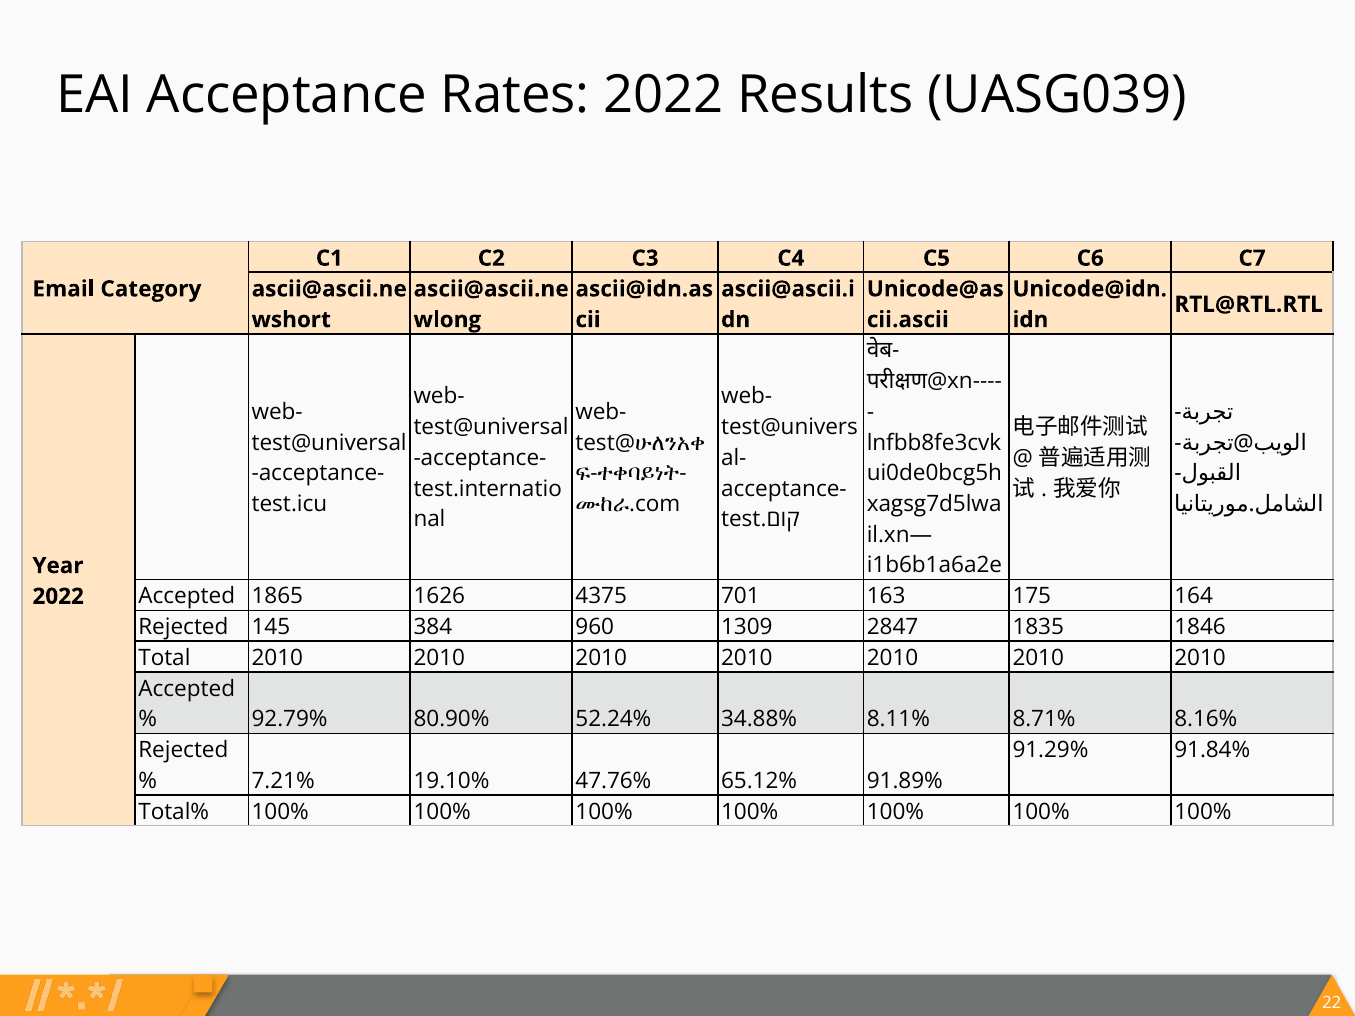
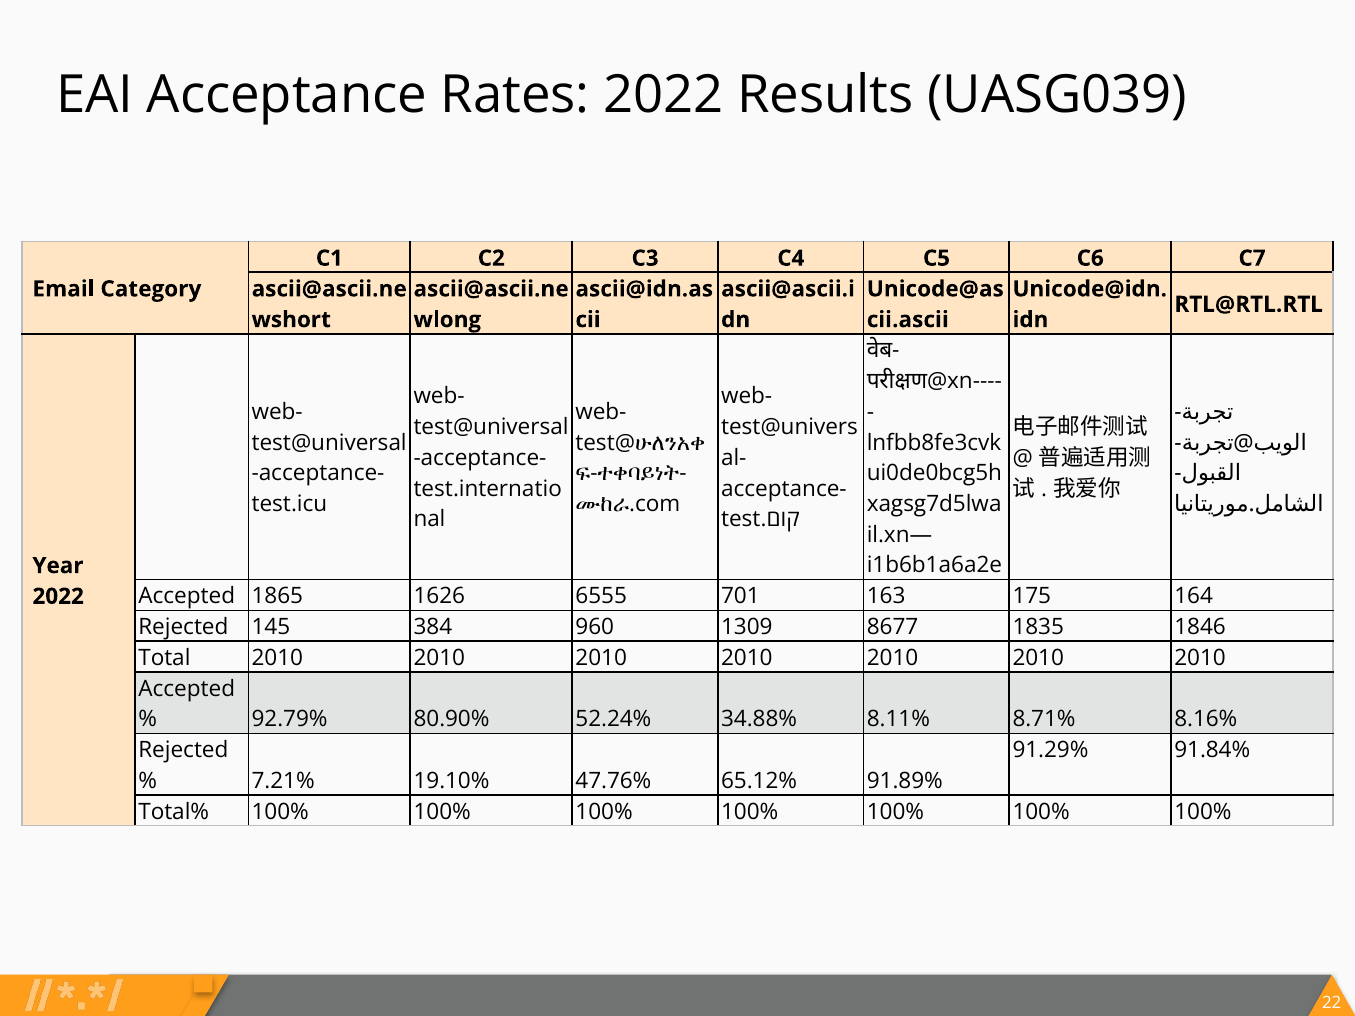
4375: 4375 -> 6555
2847: 2847 -> 8677
